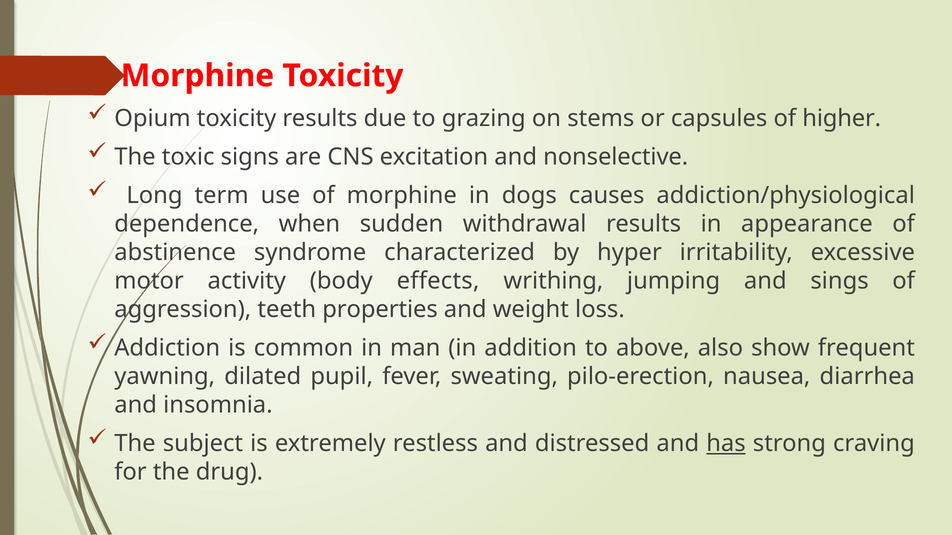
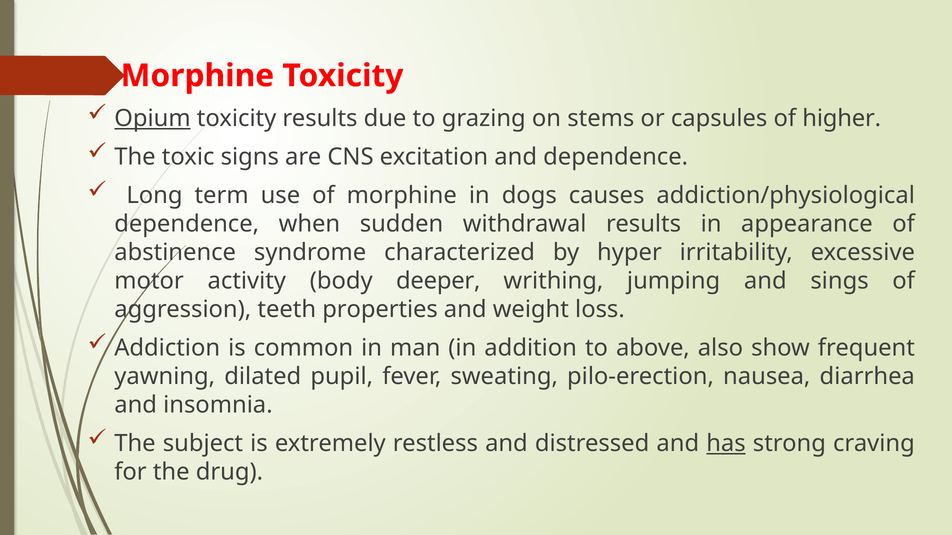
Opium underline: none -> present
and nonselective: nonselective -> dependence
effects: effects -> deeper
